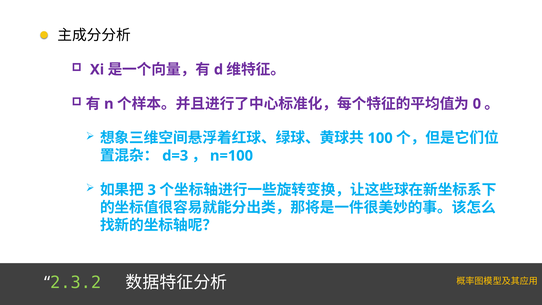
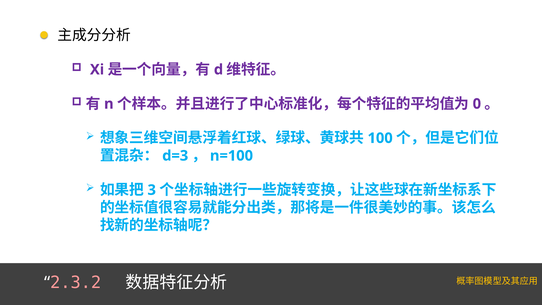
2.3.2 colour: light green -> pink
